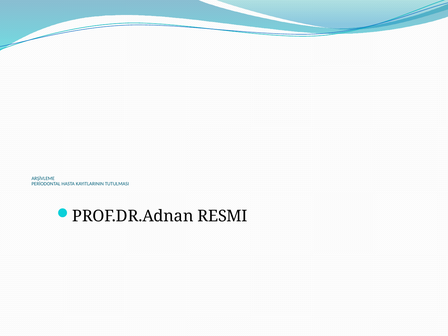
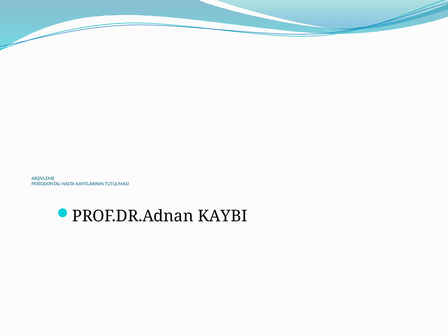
RESMI: RESMI -> KAYBI
